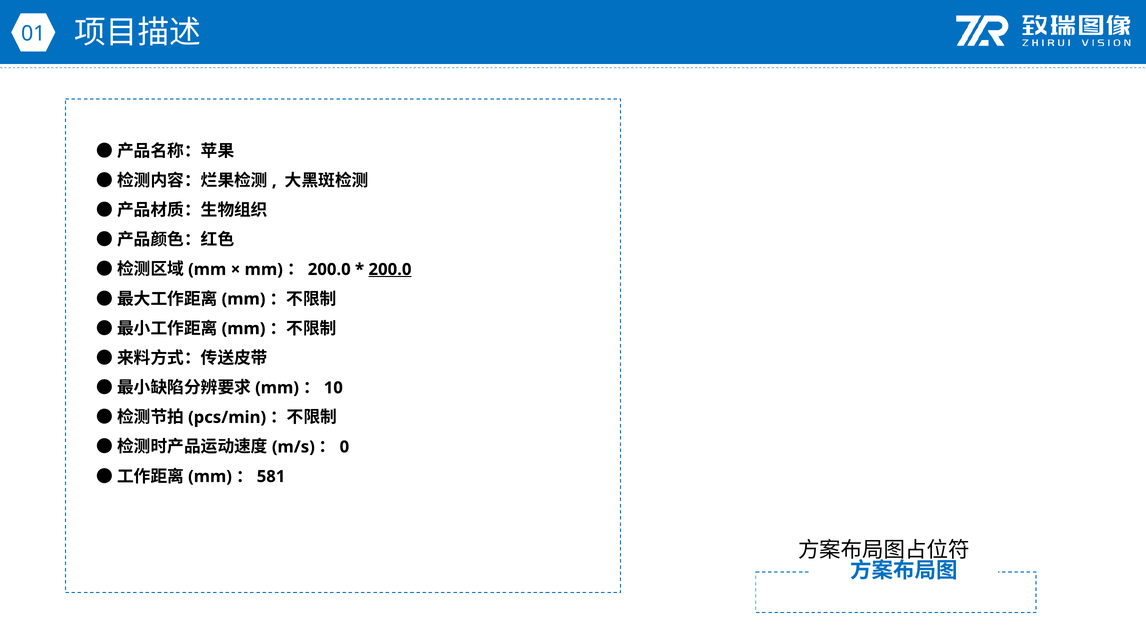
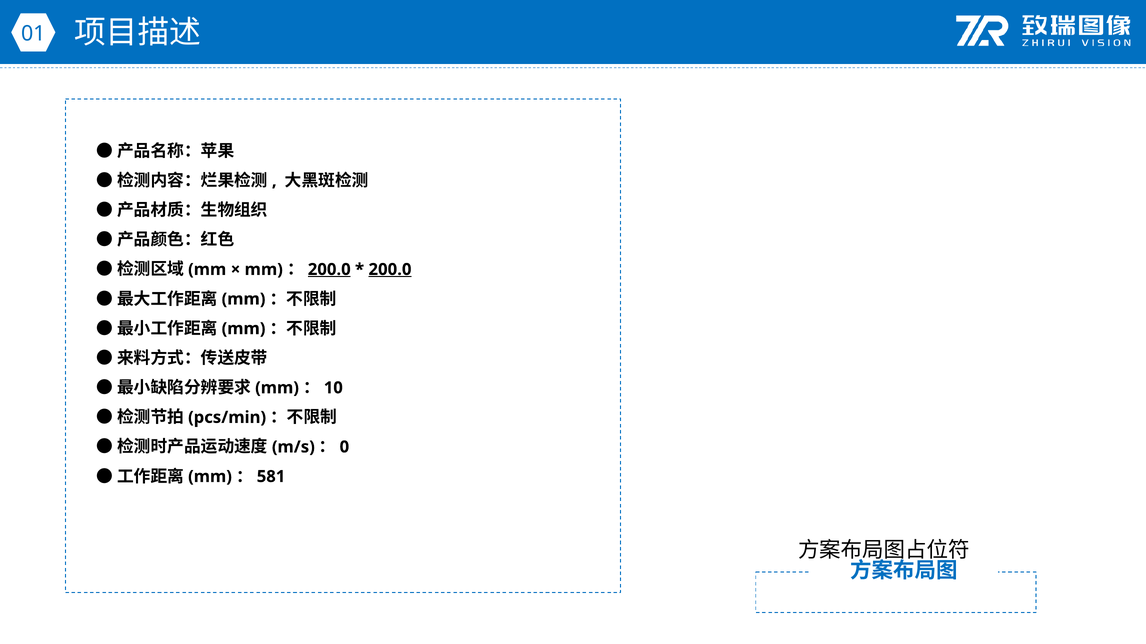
200.0 at (329, 270) underline: none -> present
